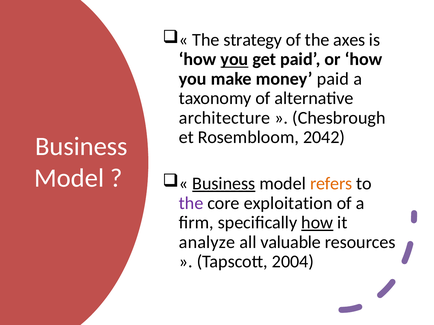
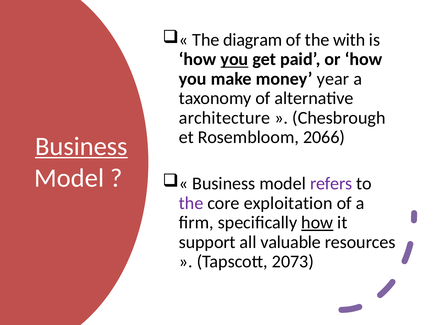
strategy: strategy -> diagram
axes: axes -> with
money paid: paid -> year
2042: 2042 -> 2066
Business at (81, 147) underline: none -> present
Business at (224, 184) underline: present -> none
refers colour: orange -> purple
analyze: analyze -> support
2004: 2004 -> 2073
